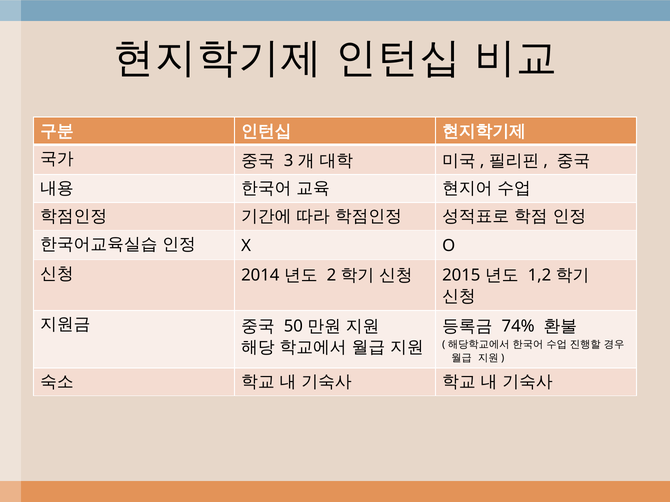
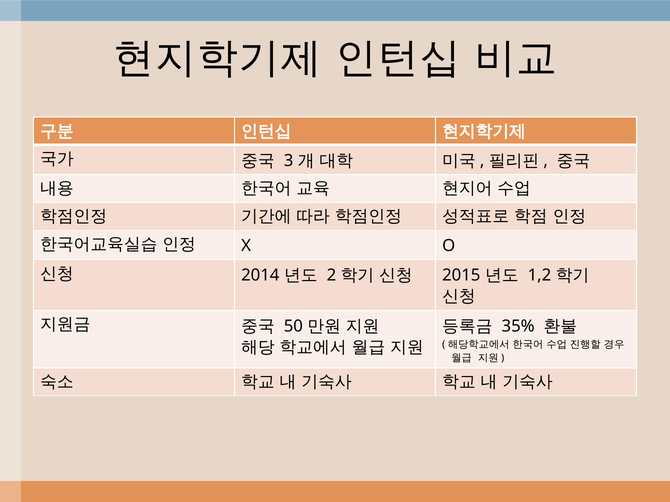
74%: 74% -> 35%
